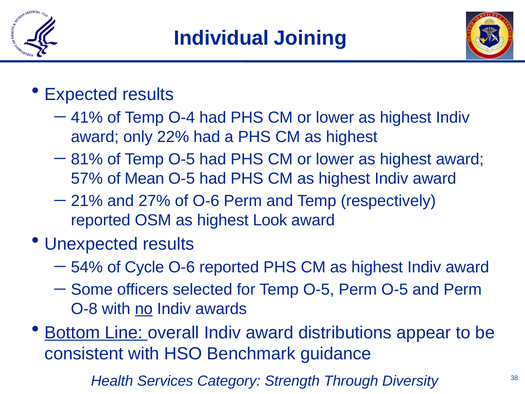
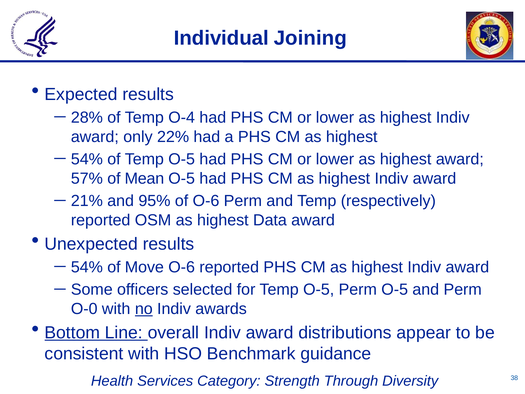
41%: 41% -> 28%
81% at (87, 159): 81% -> 54%
27%: 27% -> 95%
Look: Look -> Data
Cycle: Cycle -> Move
O-8: O-8 -> O-0
